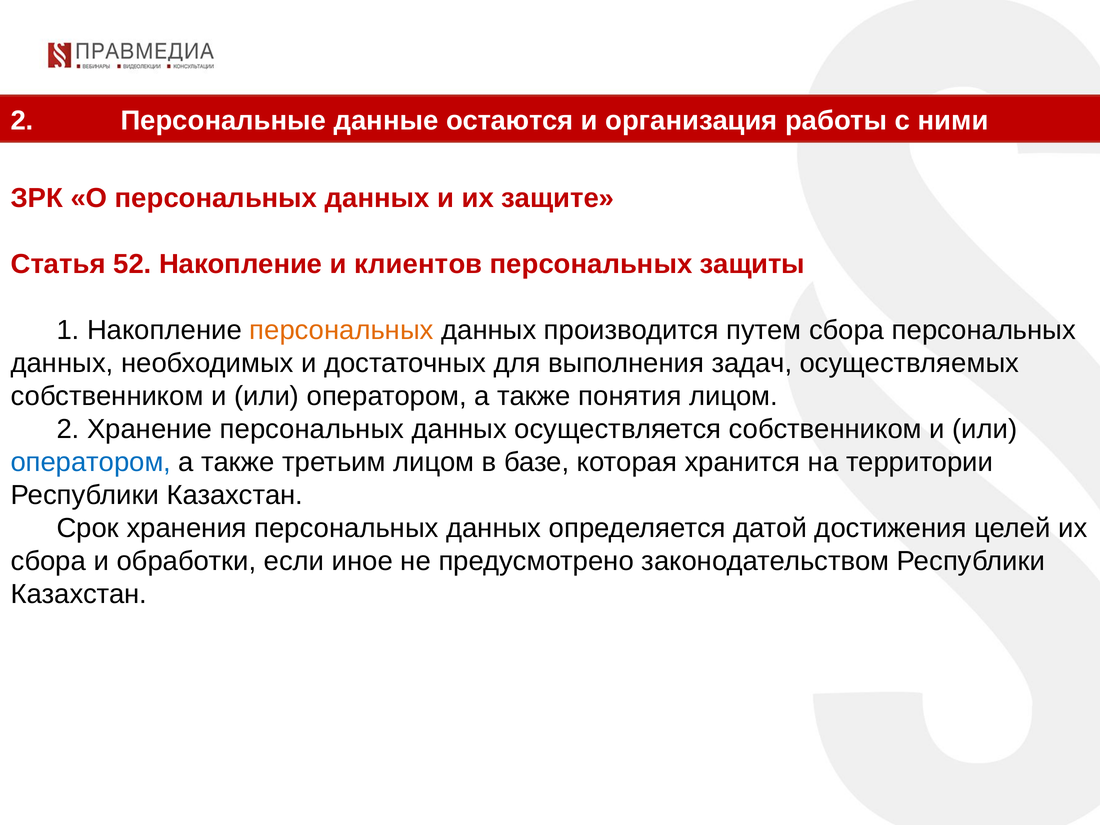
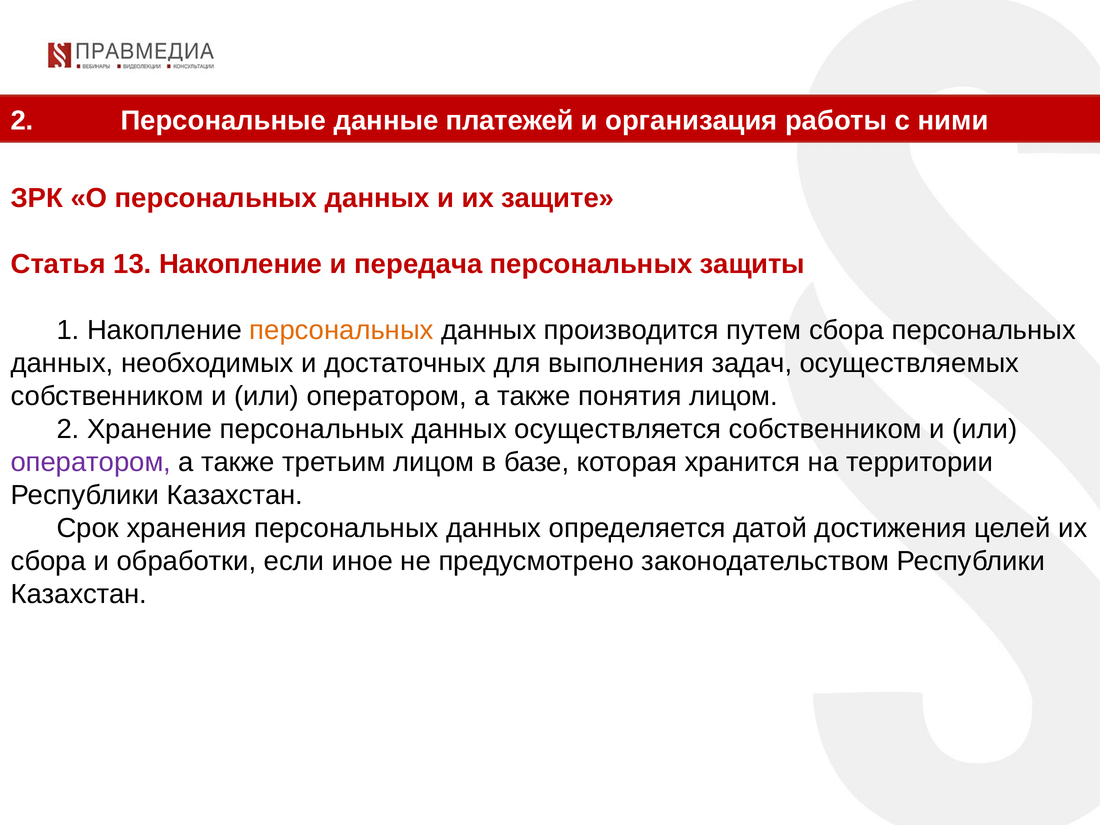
остаются: остаются -> платежей
52: 52 -> 13
клиентов: клиентов -> передача
оператором at (91, 462) colour: blue -> purple
